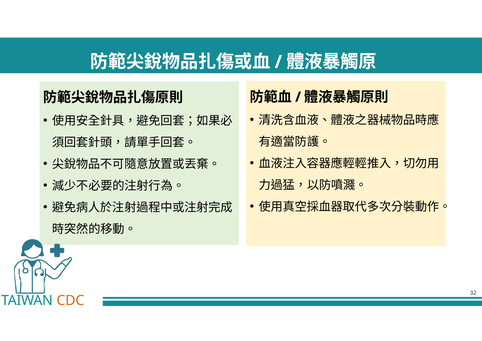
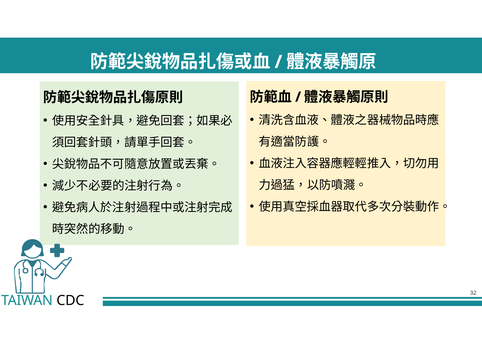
CDC colour: orange -> black
